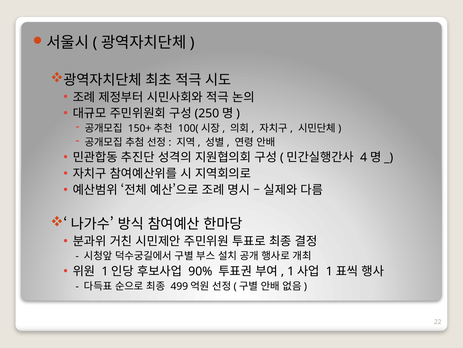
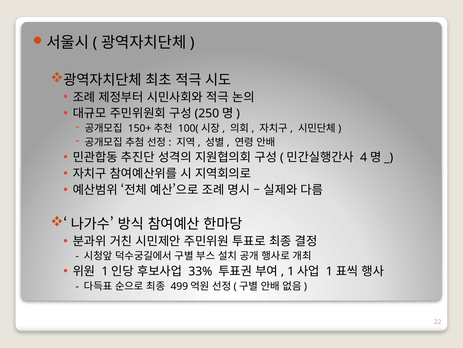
90%: 90% -> 33%
